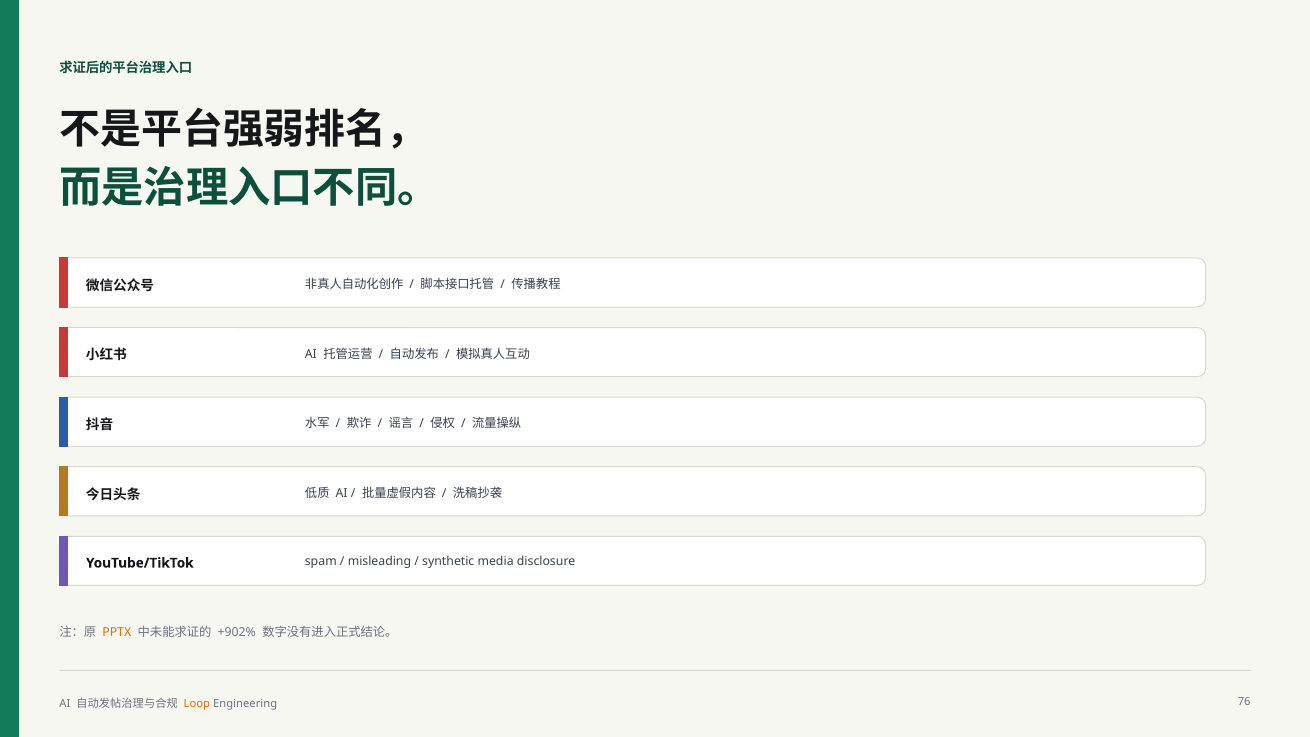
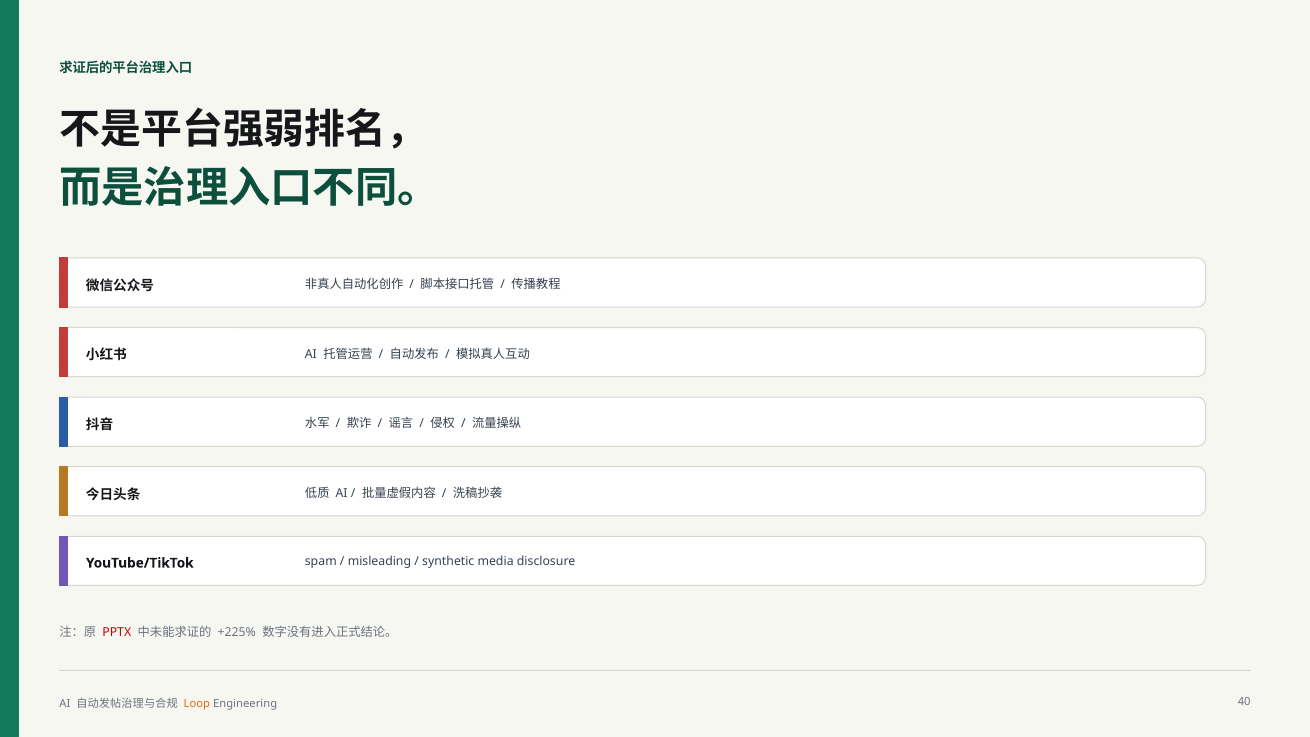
PPTX colour: orange -> red
+902%: +902% -> +225%
76: 76 -> 40
